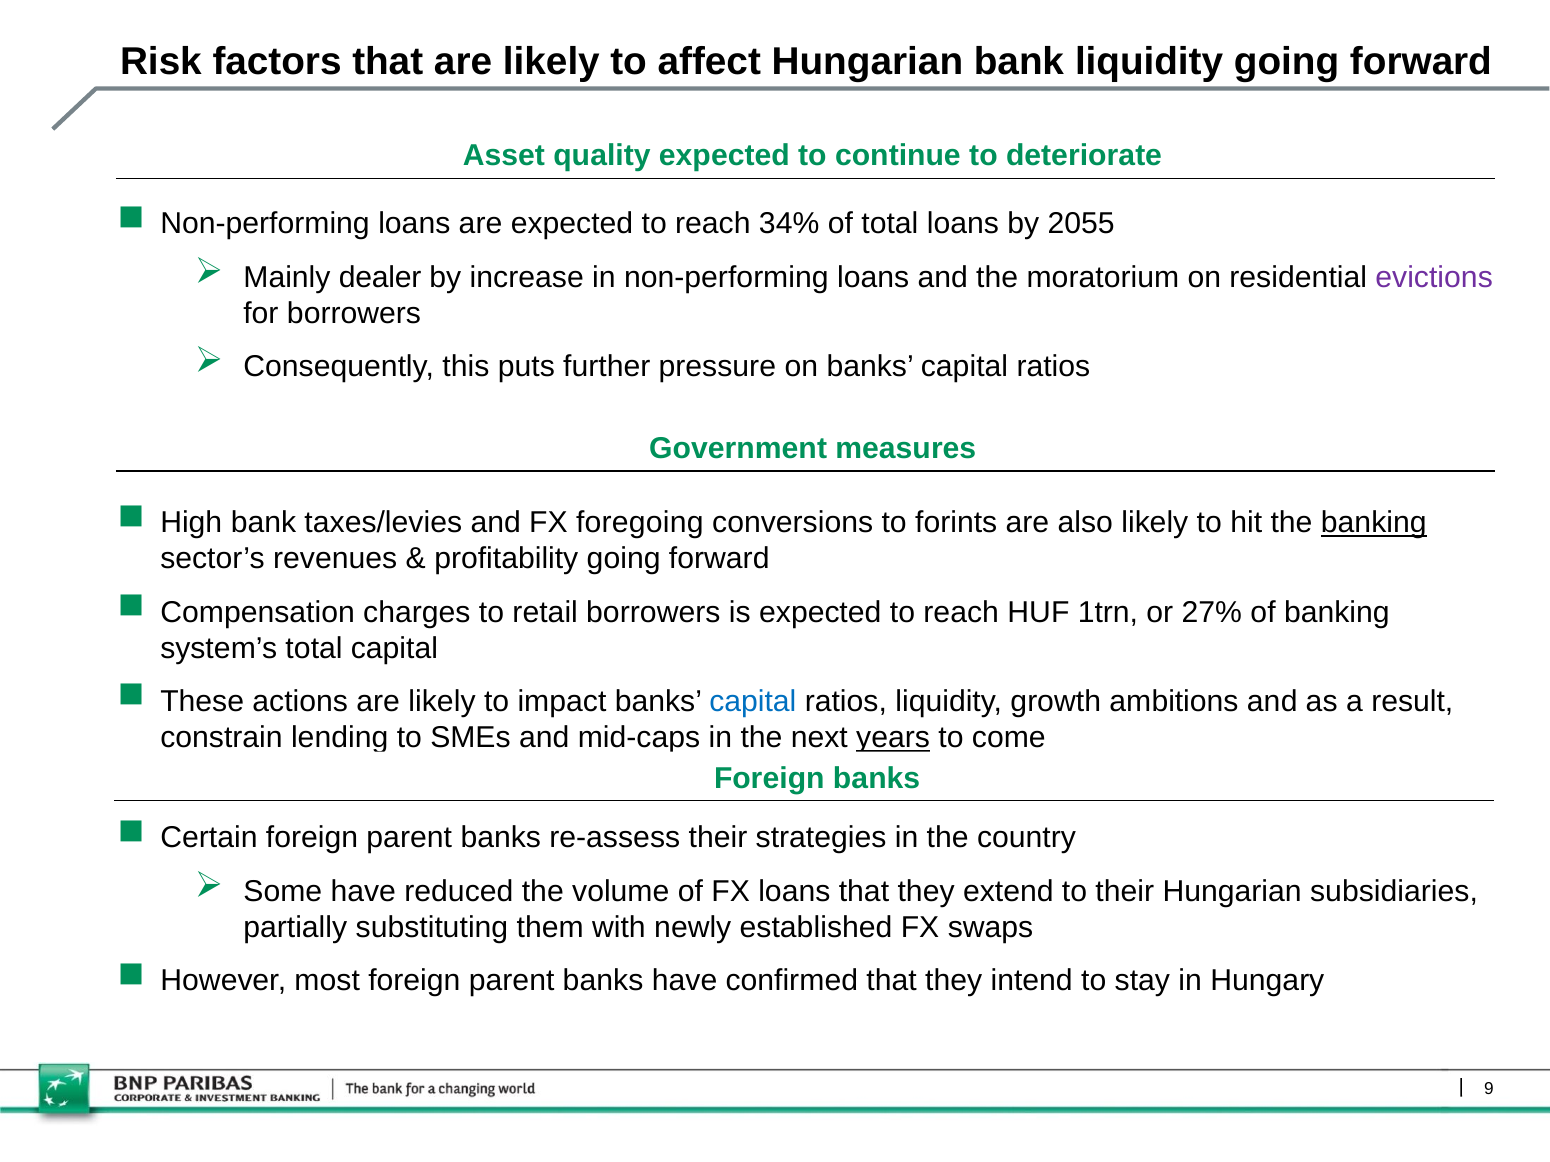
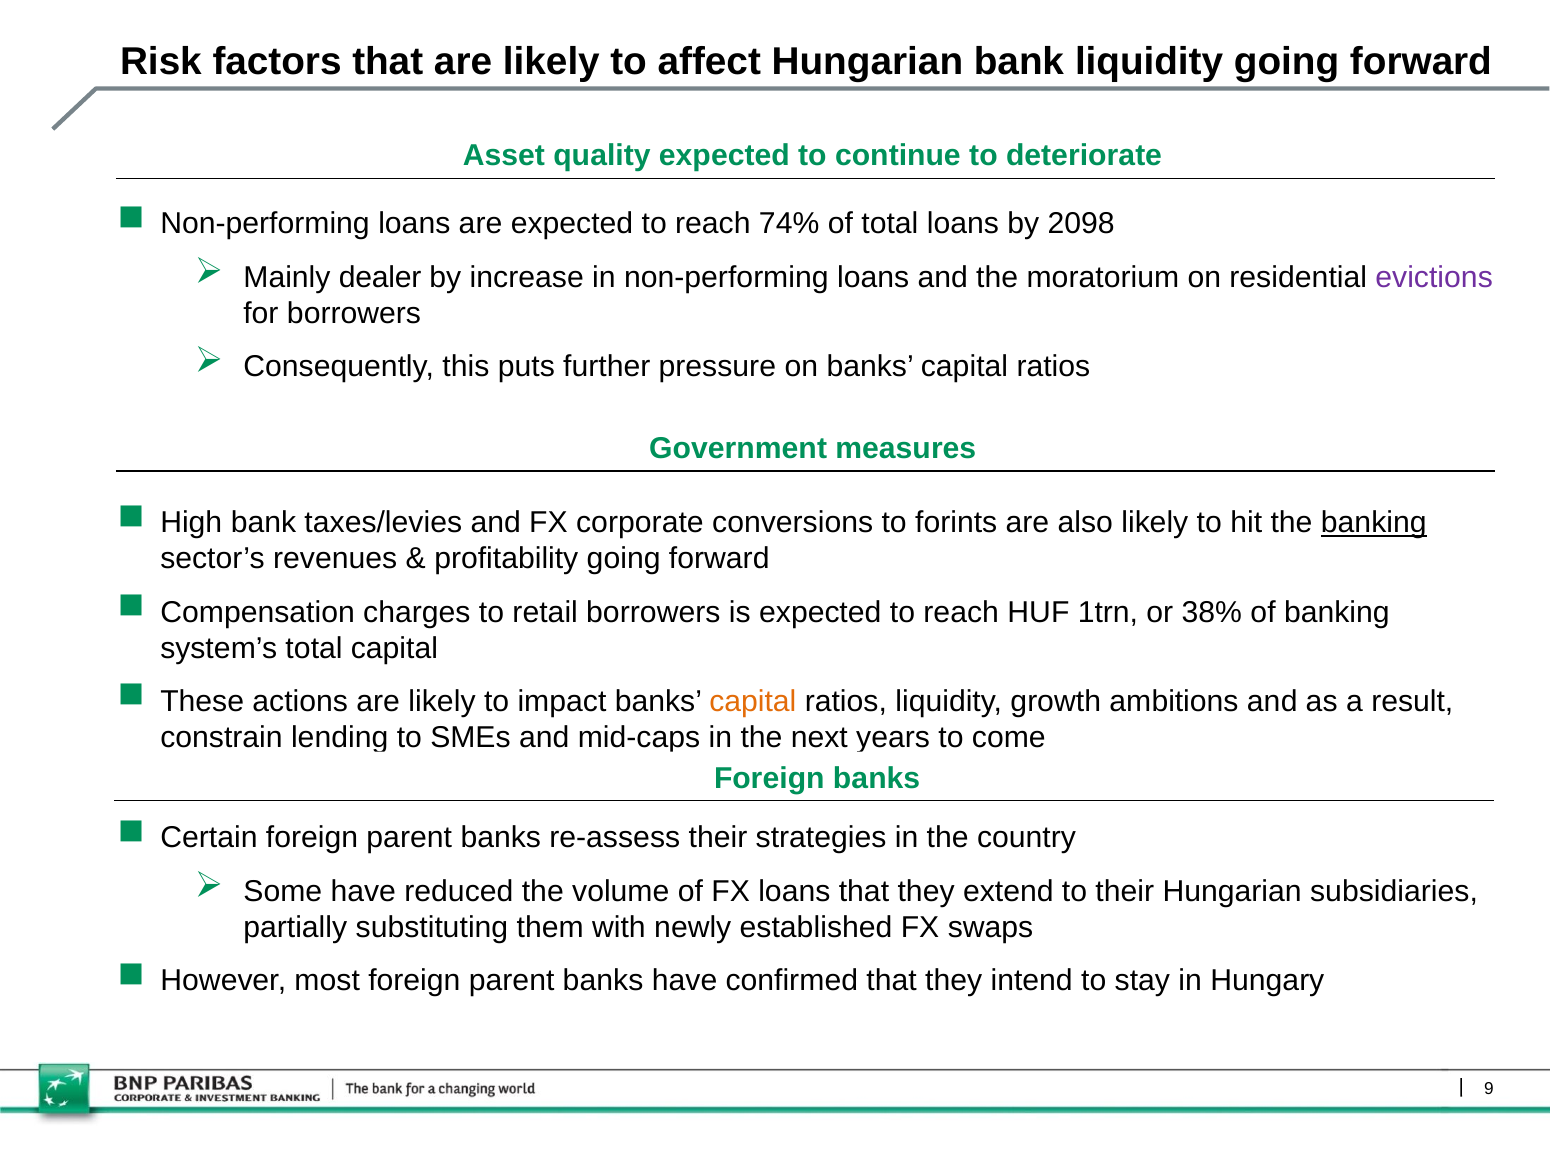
34%: 34% -> 74%
2055: 2055 -> 2098
foregoing: foregoing -> corporate
27%: 27% -> 38%
capital at (753, 702) colour: blue -> orange
years underline: present -> none
